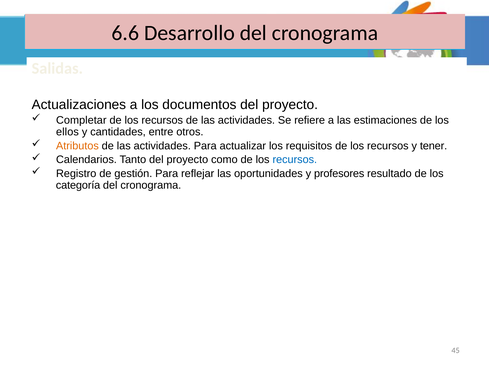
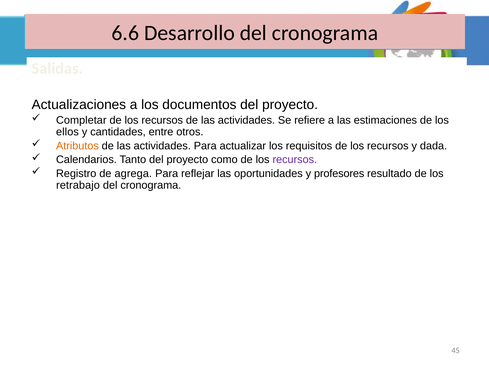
tener: tener -> dada
recursos at (295, 160) colour: blue -> purple
gestión: gestión -> agrega
categoría: categoría -> retrabajo
